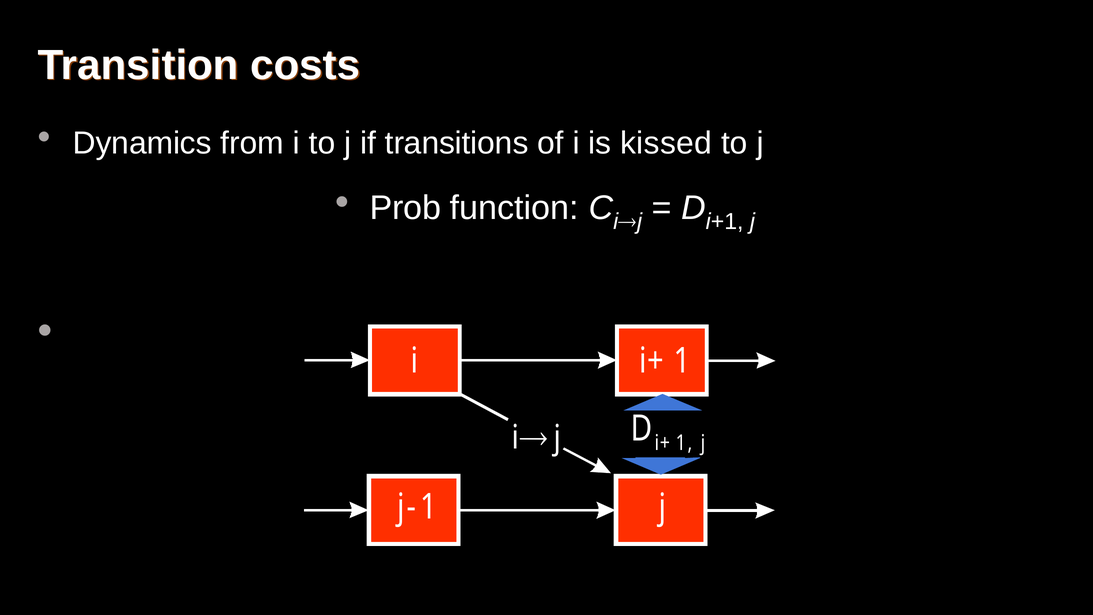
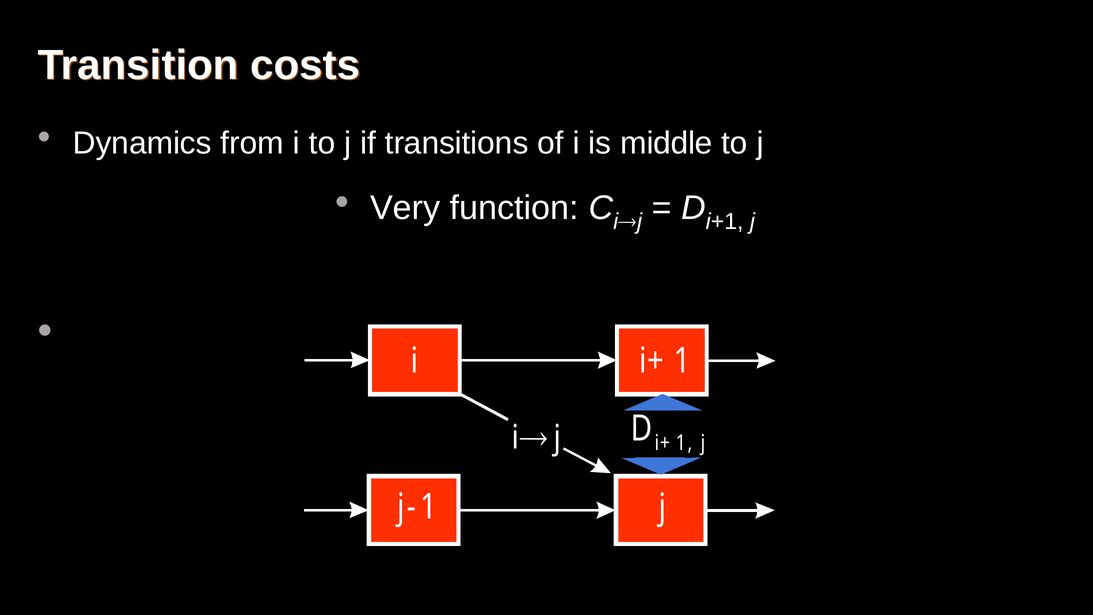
kissed: kissed -> middle
Prob: Prob -> Very
